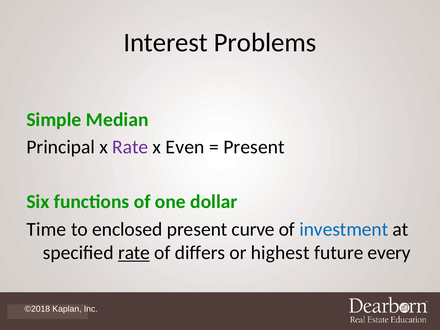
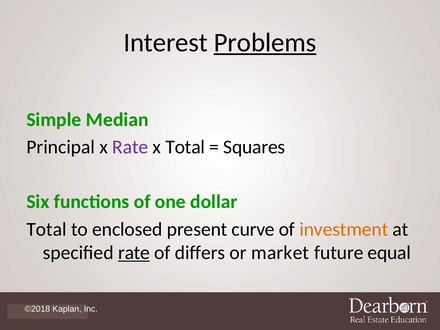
Problems underline: none -> present
x Even: Even -> Total
Present at (254, 147): Present -> Squares
Time at (46, 229): Time -> Total
investment colour: blue -> orange
highest: highest -> market
every: every -> equal
